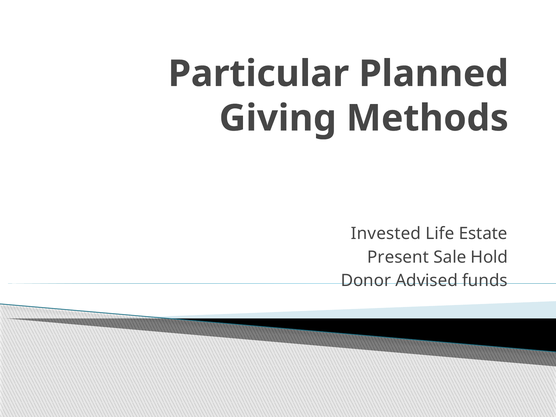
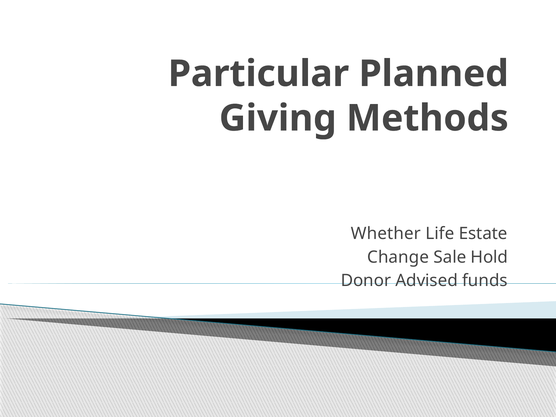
Invested: Invested -> Whether
Present: Present -> Change
